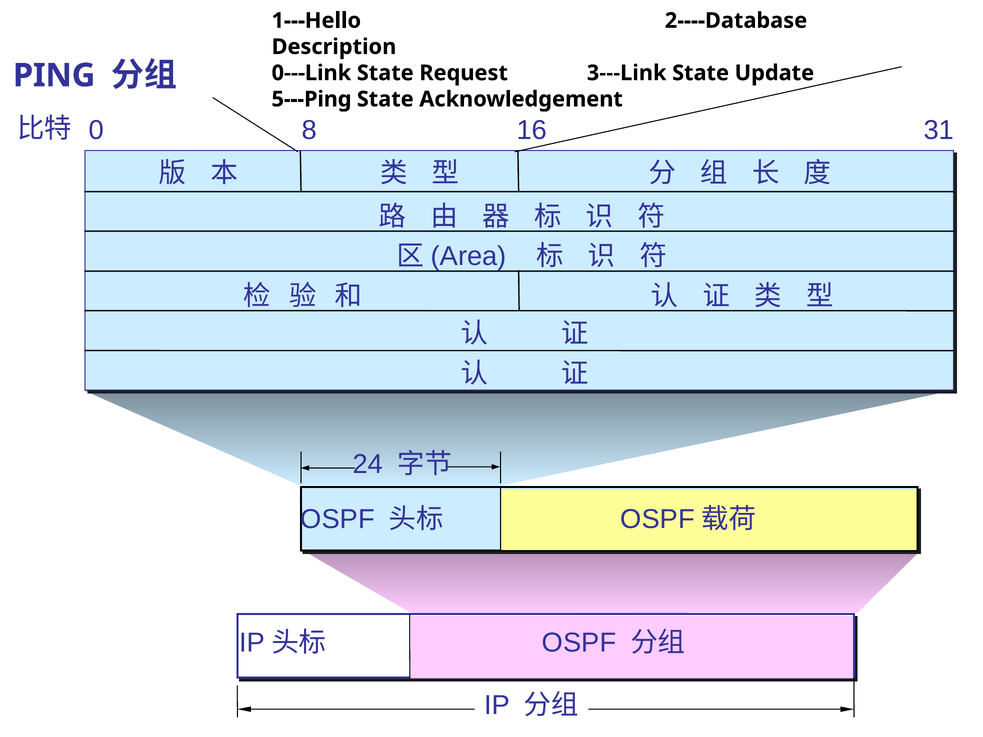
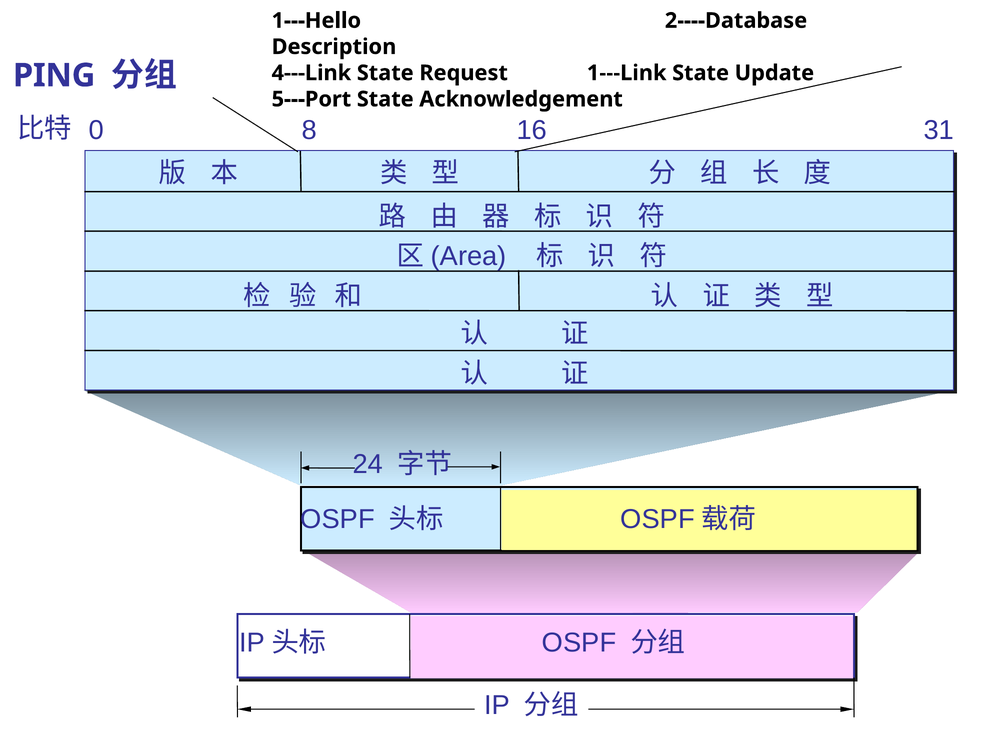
0---Link: 0---Link -> 4---Link
3---Link: 3---Link -> 1---Link
5---Ping: 5---Ping -> 5---Port
